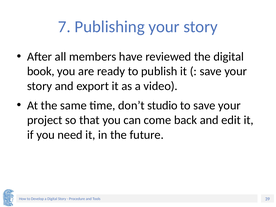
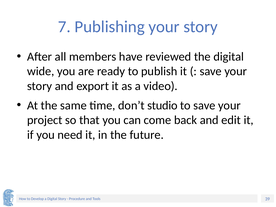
book: book -> wide
